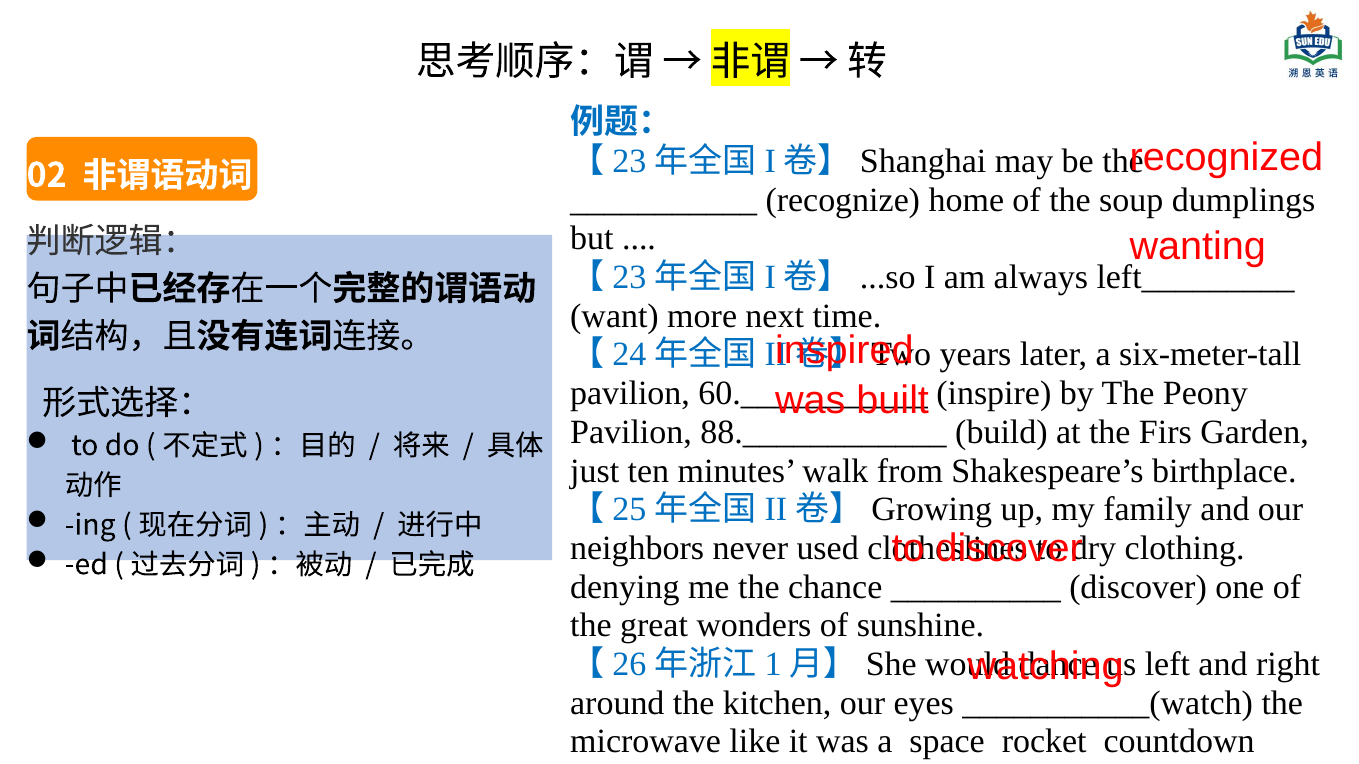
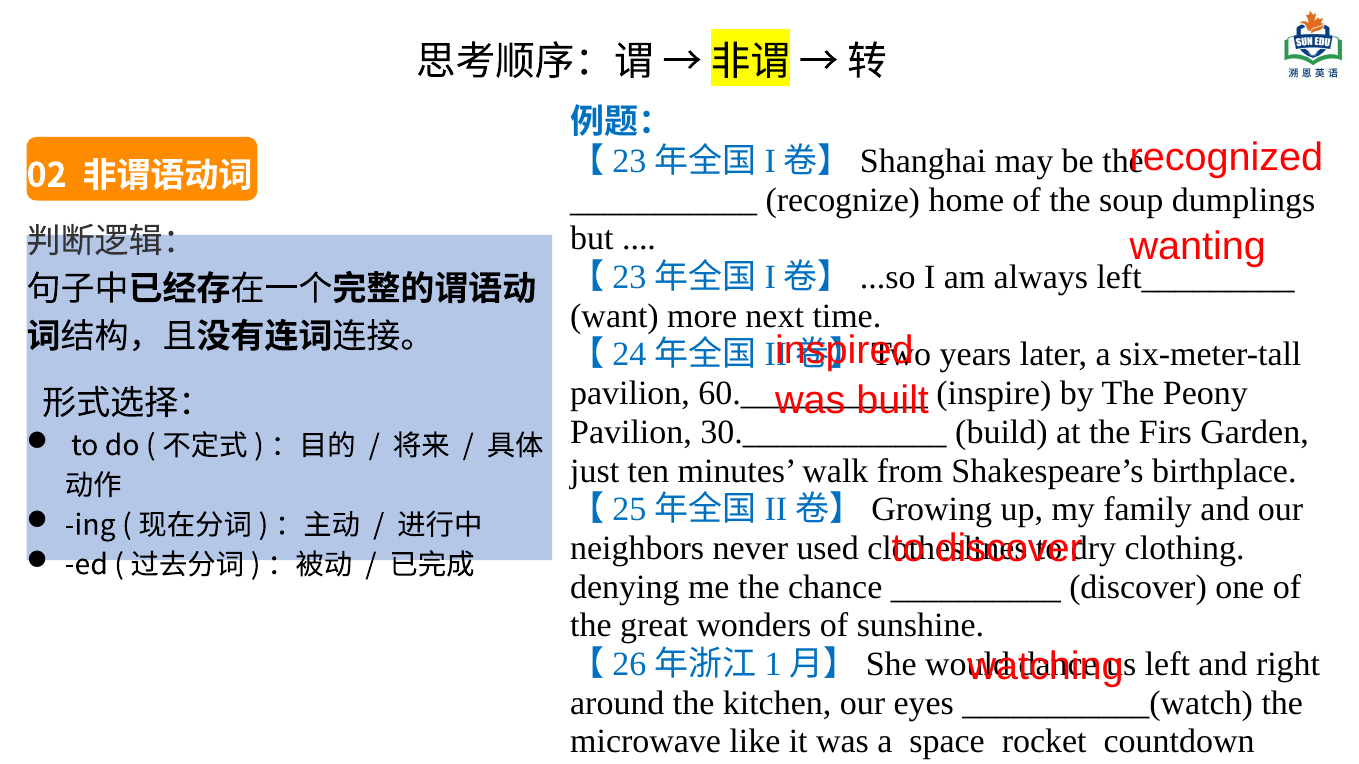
88.____________: 88.____________ -> 30.____________
